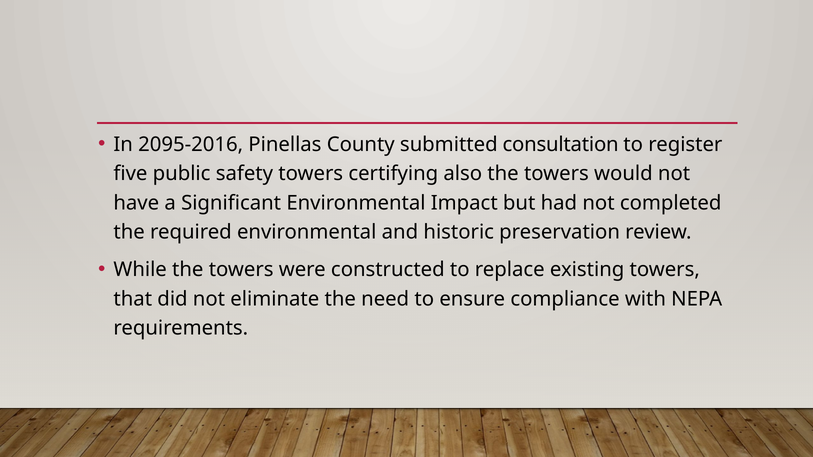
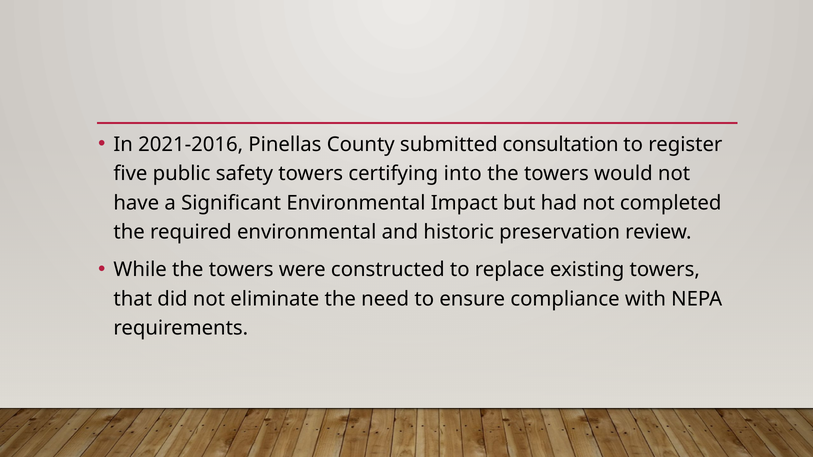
2095-2016: 2095-2016 -> 2021-2016
also: also -> into
